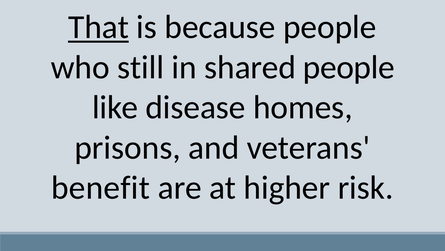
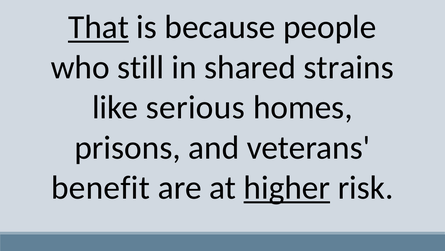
shared people: people -> strains
disease: disease -> serious
higher underline: none -> present
